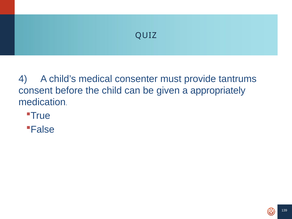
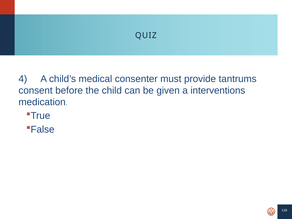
appropriately: appropriately -> interventions
